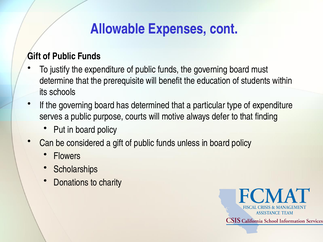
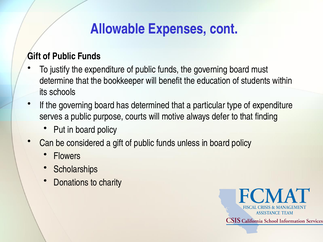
prerequisite: prerequisite -> bookkeeper
